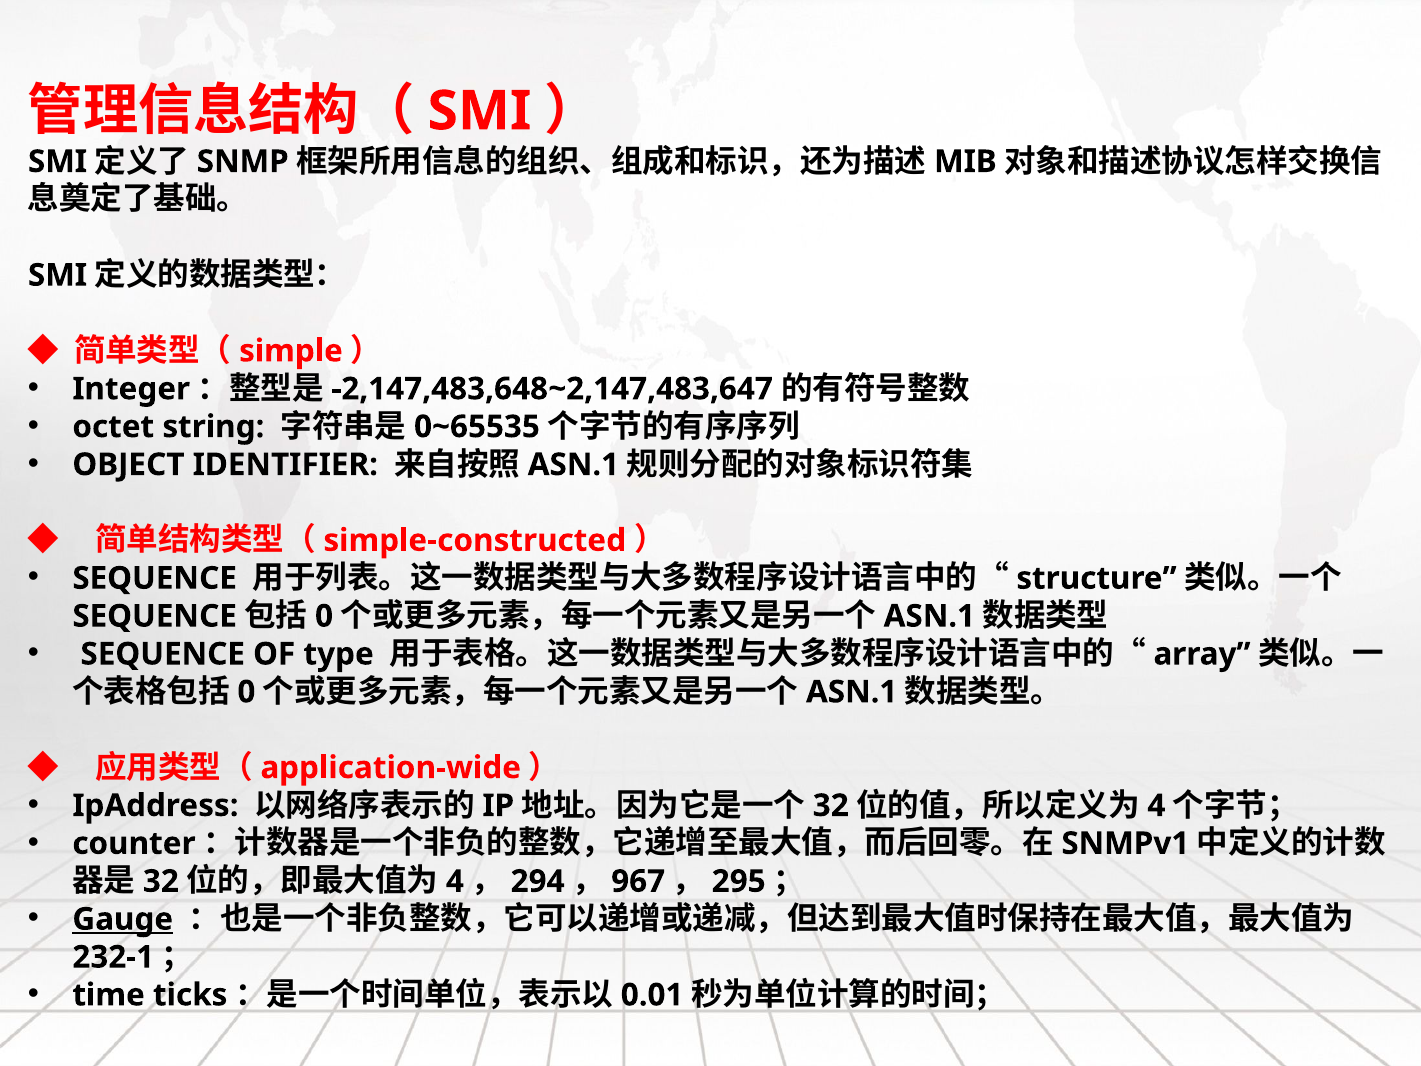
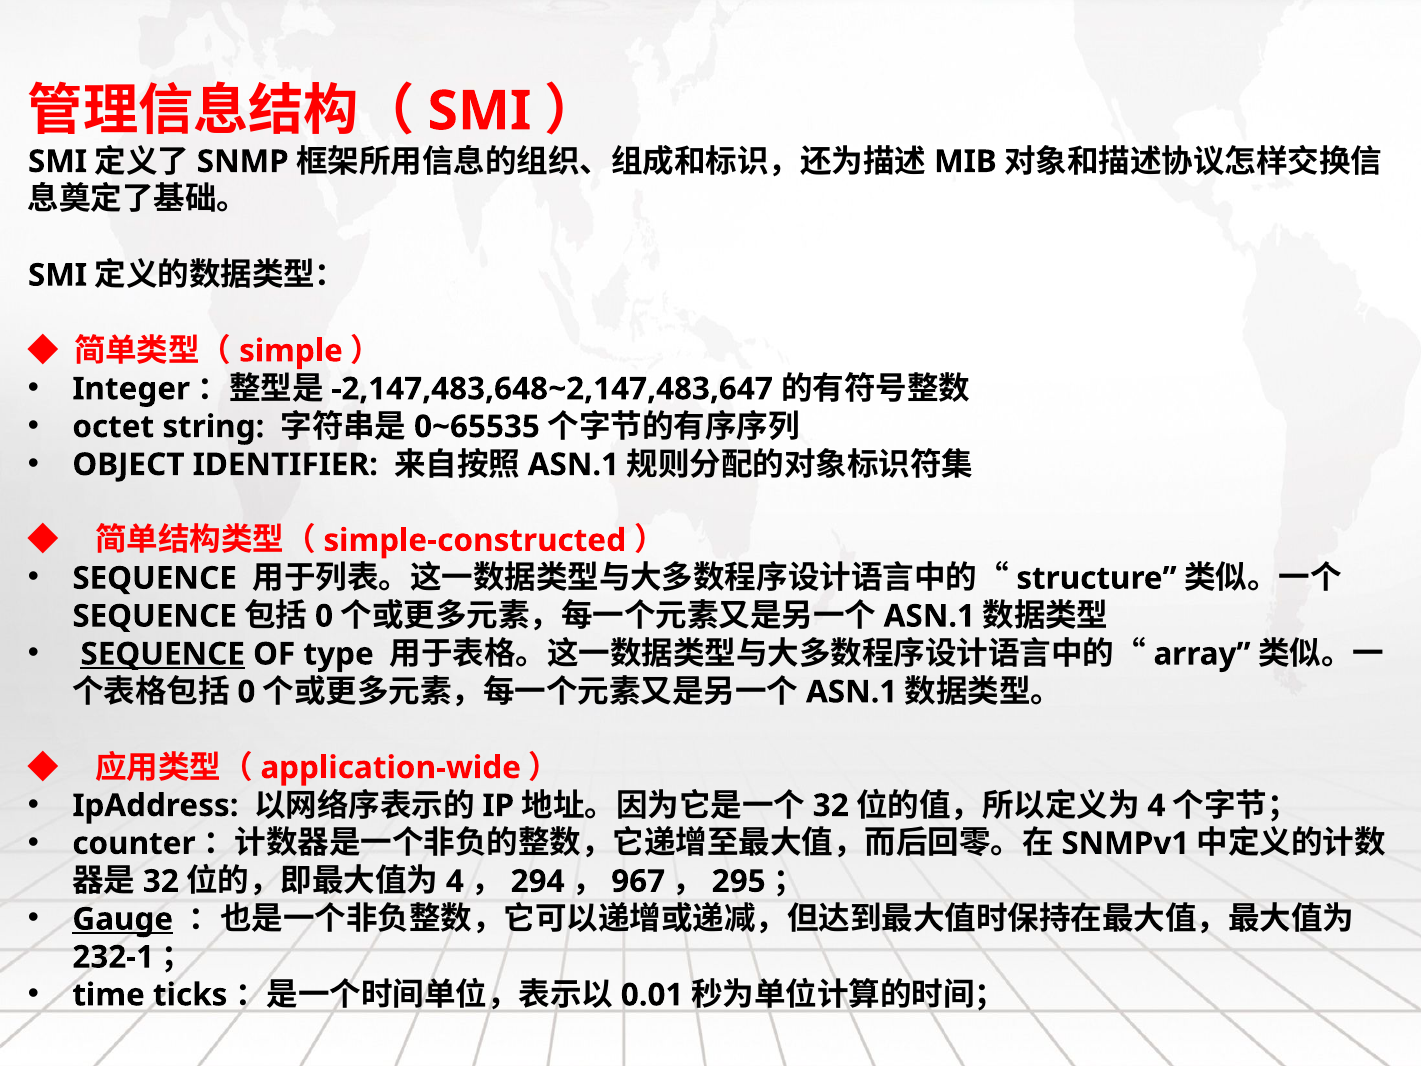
SEQUENCE at (163, 654) underline: none -> present
